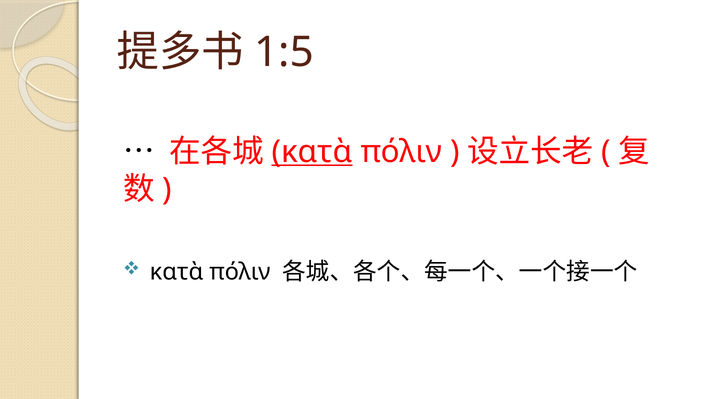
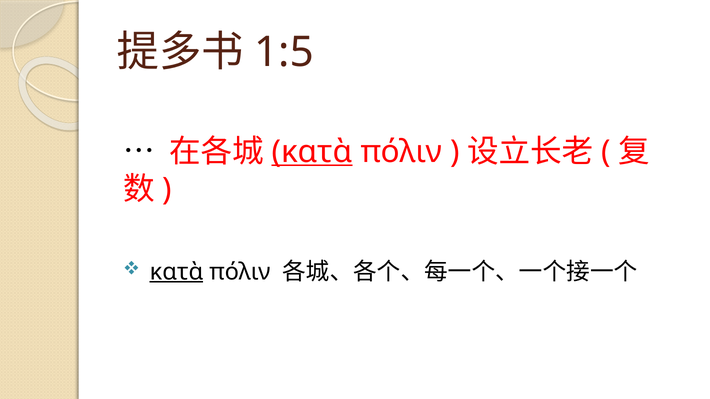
κατὰ at (177, 272) underline: none -> present
